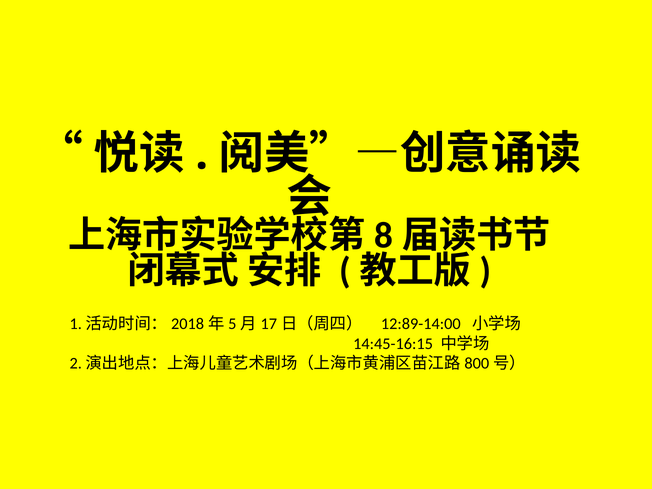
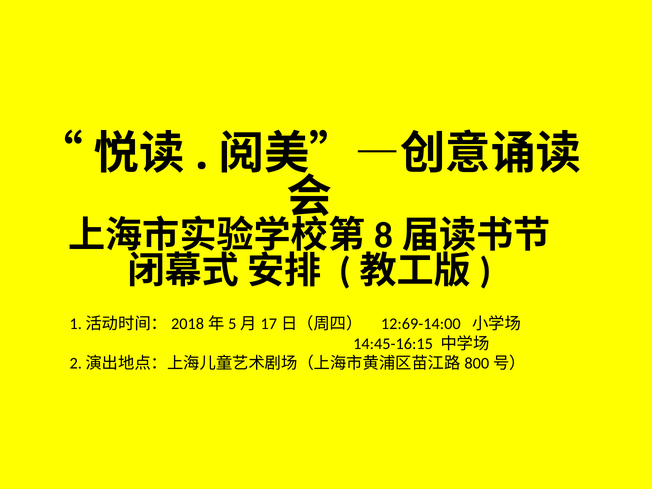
12:89-14:00: 12:89-14:00 -> 12:69-14:00
